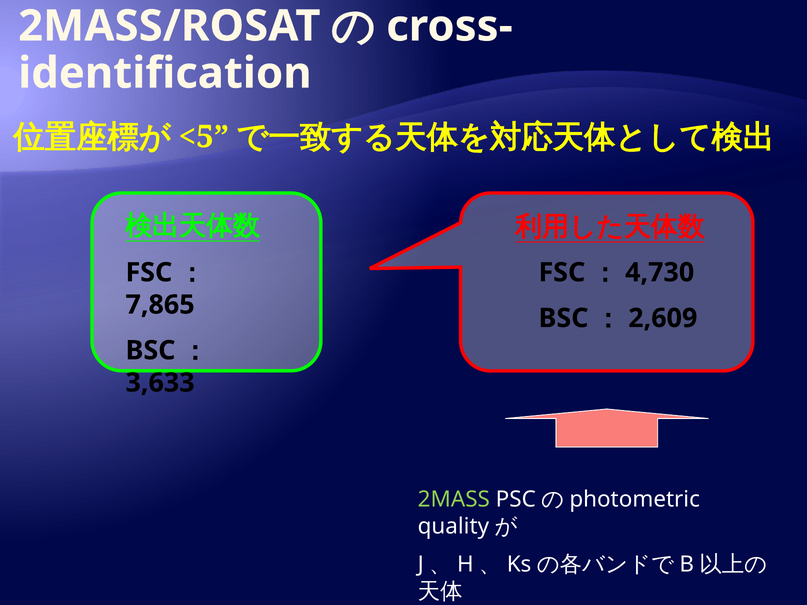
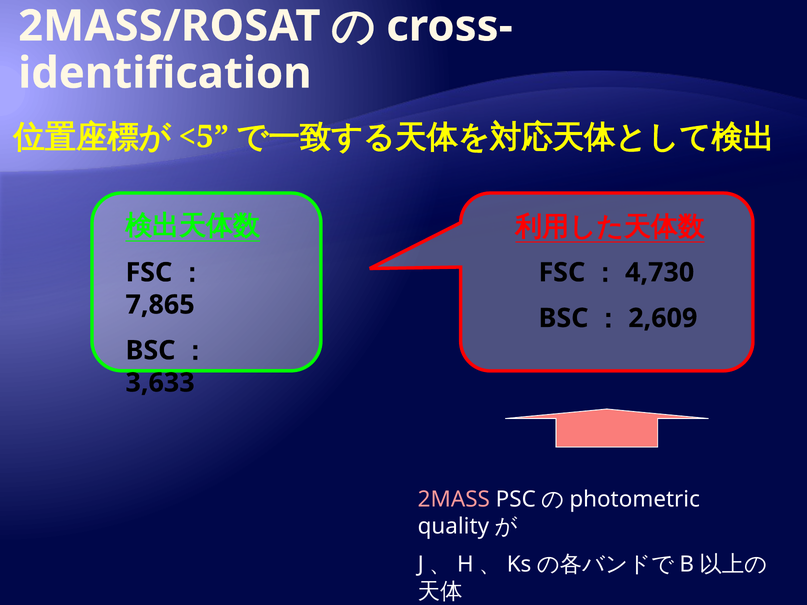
2MASS colour: light green -> pink
